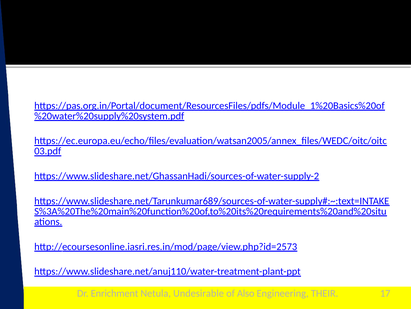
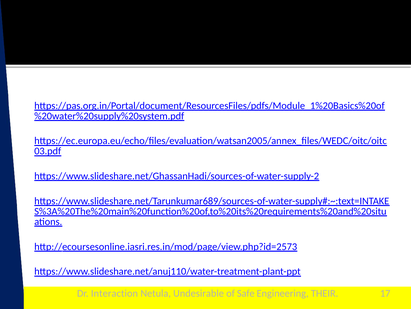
Enrichment: Enrichment -> Interaction
Also: Also -> Safe
